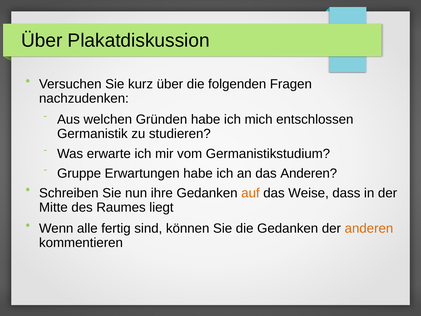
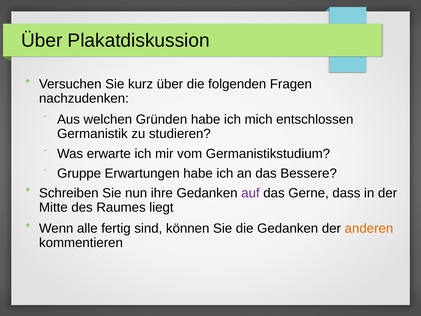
das Anderen: Anderen -> Bessere
auf colour: orange -> purple
Weise: Weise -> Gerne
